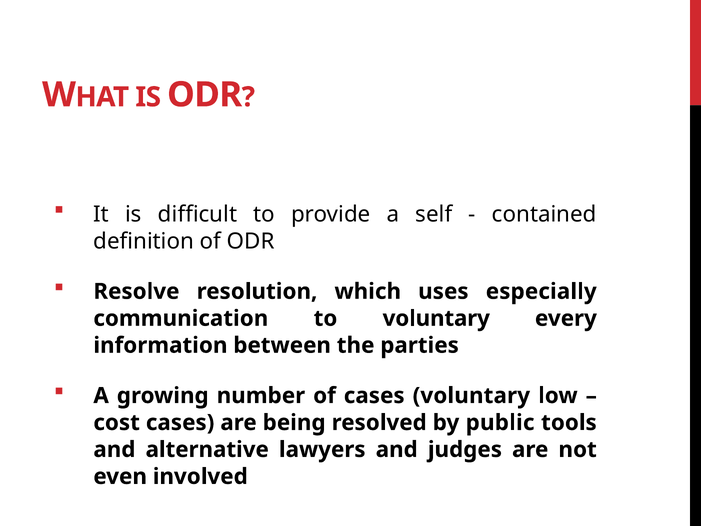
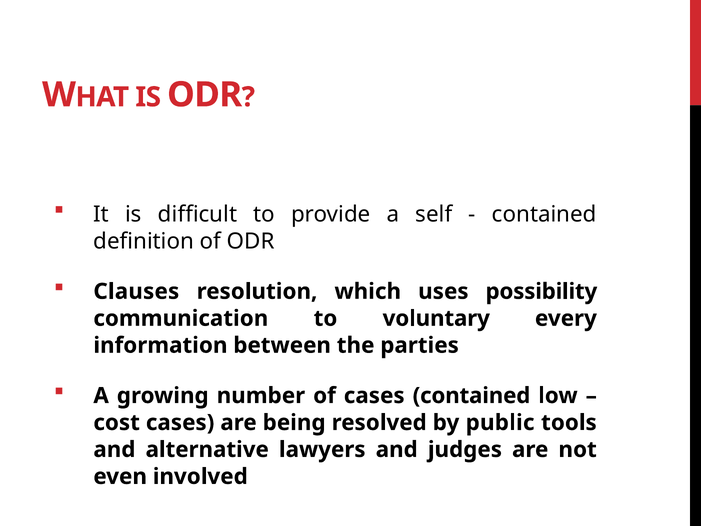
Resolve: Resolve -> Clauses
especially: especially -> possibility
cases voluntary: voluntary -> contained
